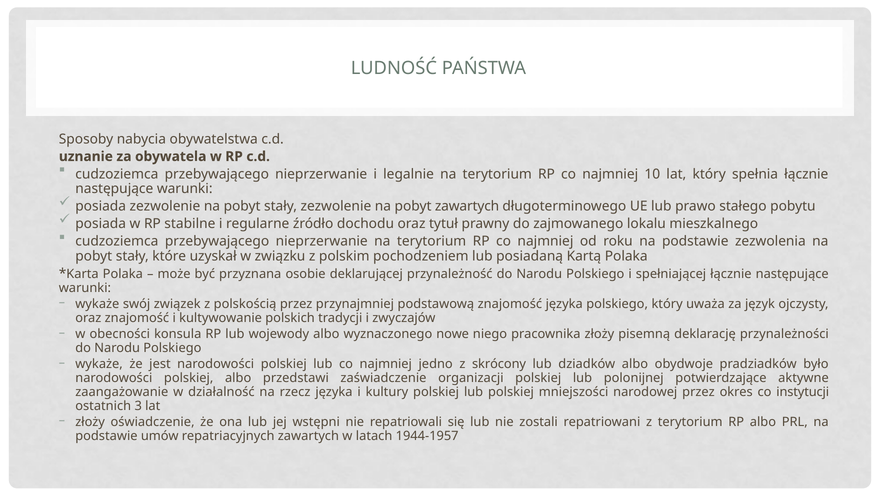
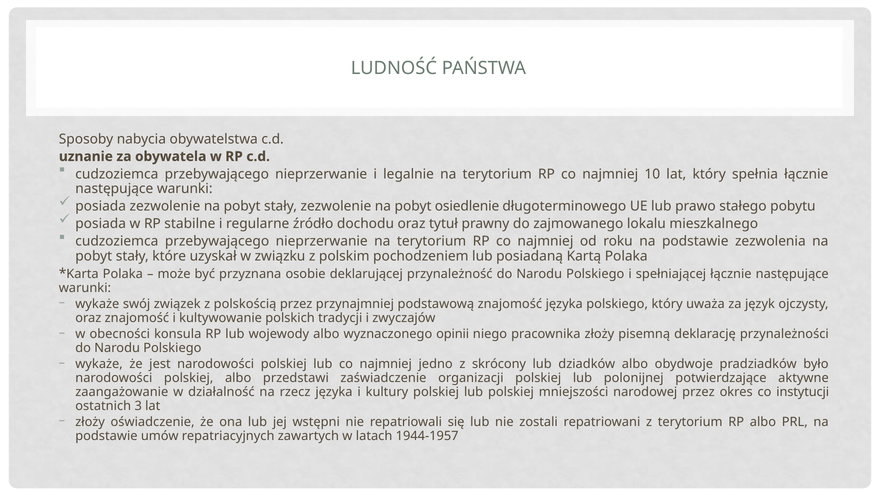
pobyt zawartych: zawartych -> osiedlenie
nowe: nowe -> opinii
